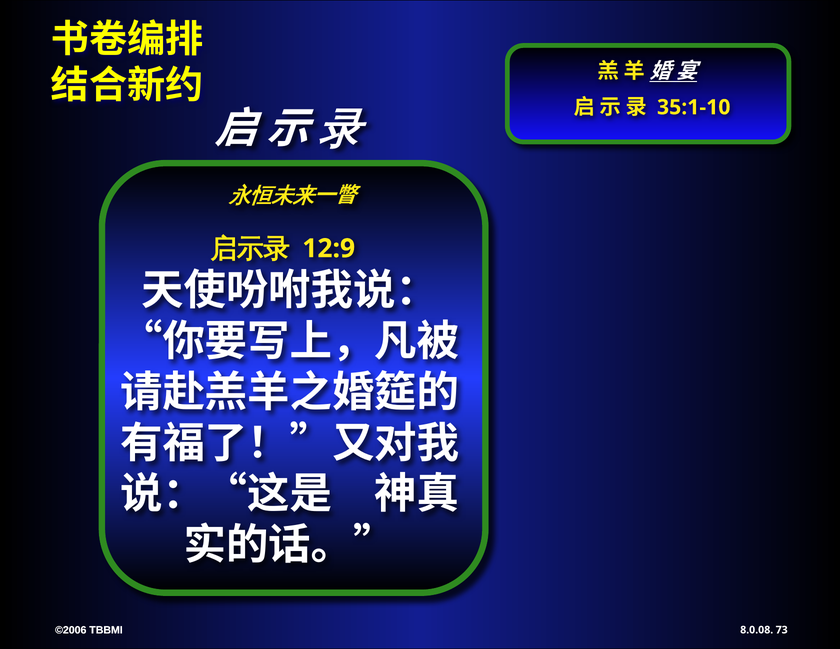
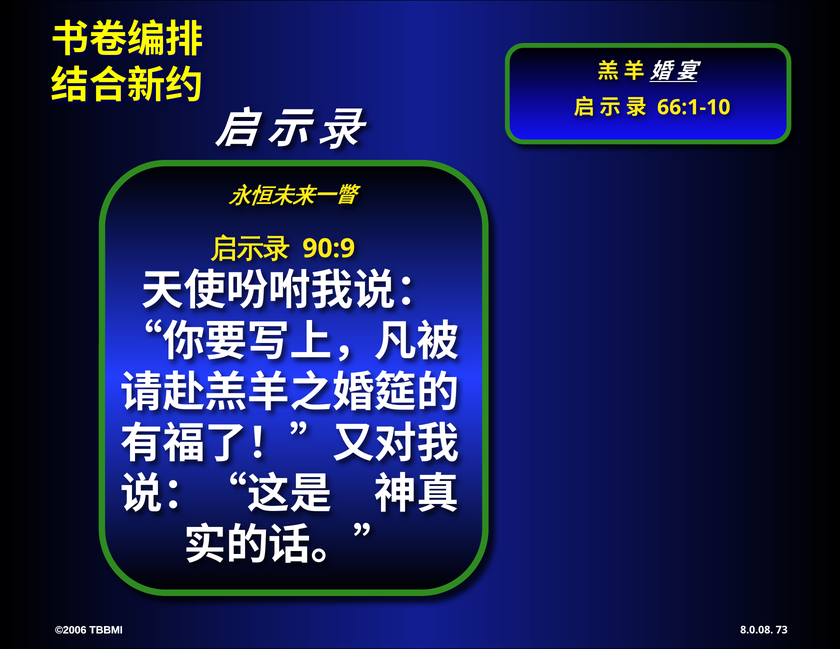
35:1-10: 35:1-10 -> 66:1-10
12:9: 12:9 -> 90:9
